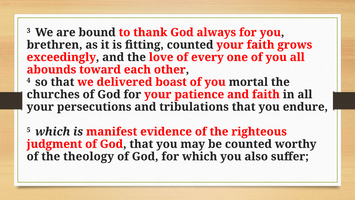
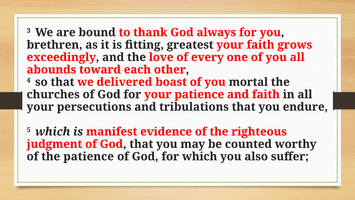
fitting counted: counted -> greatest
the theology: theology -> patience
